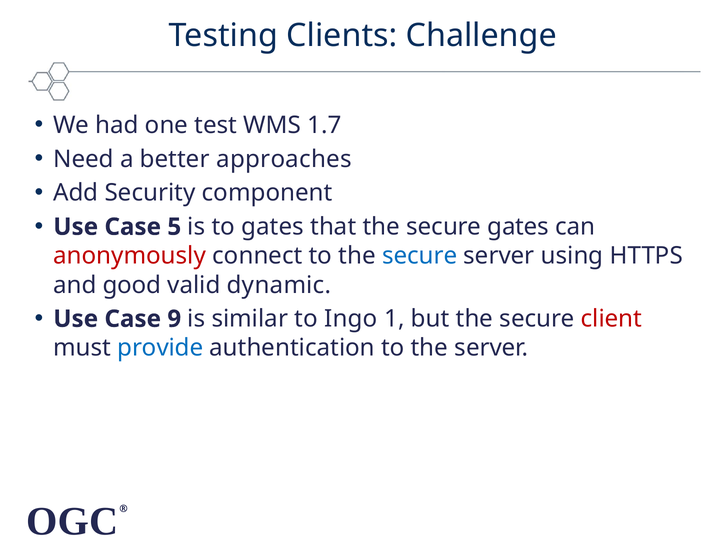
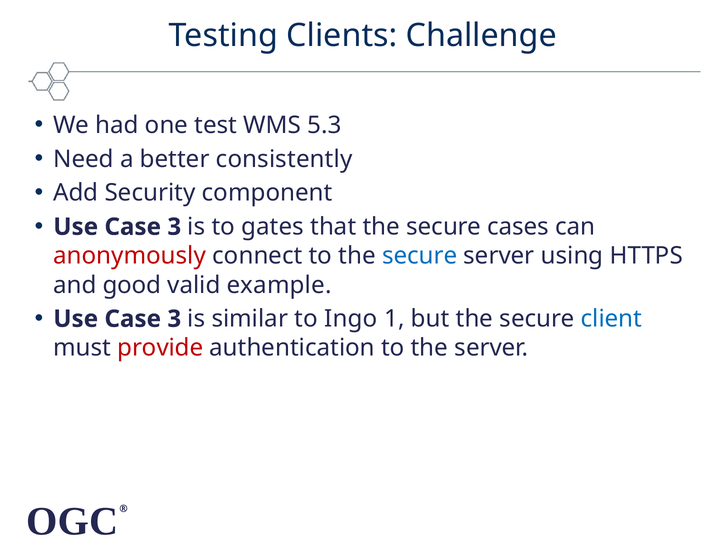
1.7: 1.7 -> 5.3
approaches: approaches -> consistently
5 at (174, 227): 5 -> 3
secure gates: gates -> cases
dynamic: dynamic -> example
9 at (174, 319): 9 -> 3
client colour: red -> blue
provide colour: blue -> red
